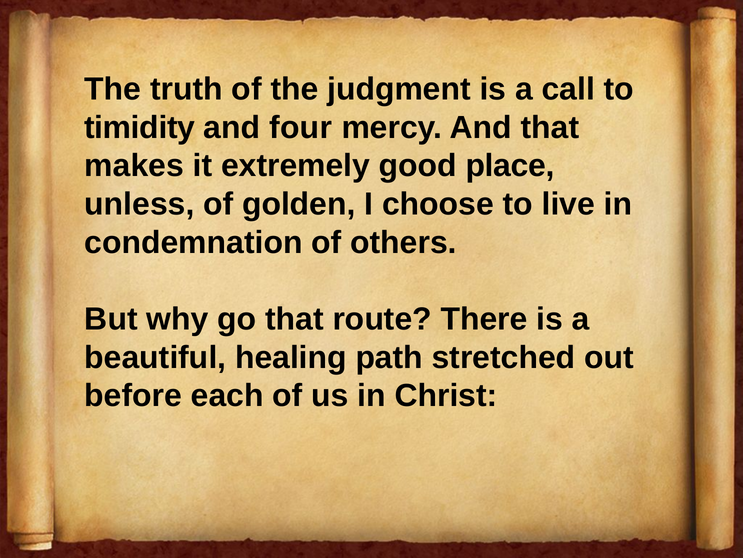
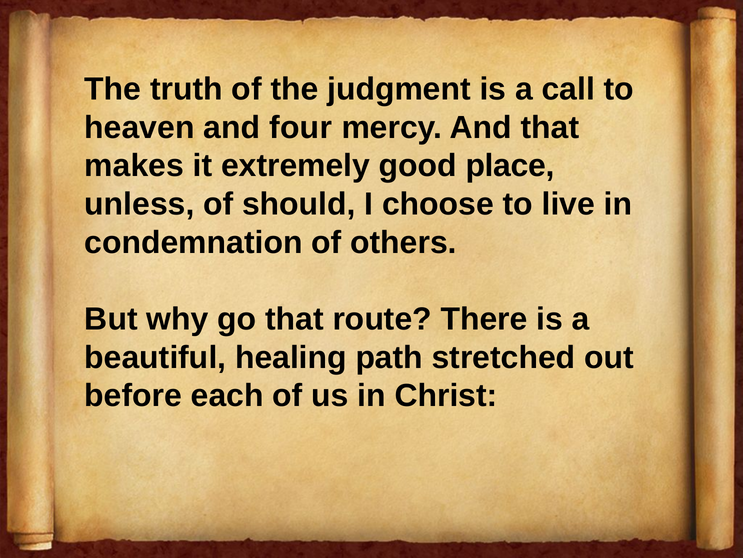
timidity: timidity -> heaven
golden: golden -> should
